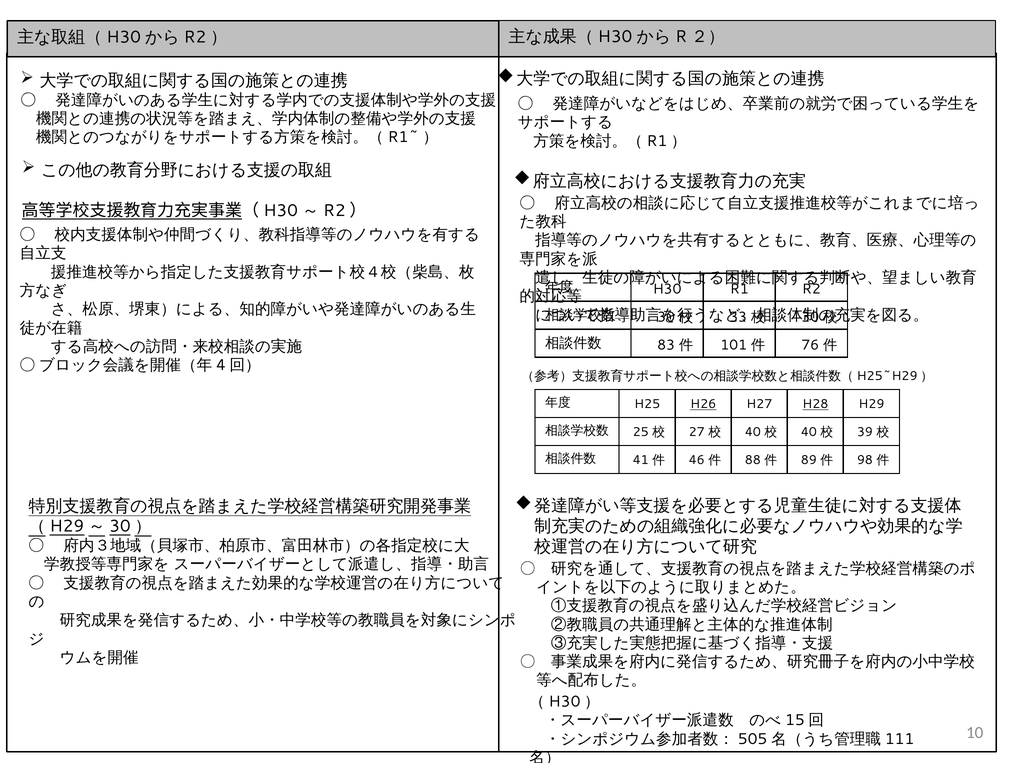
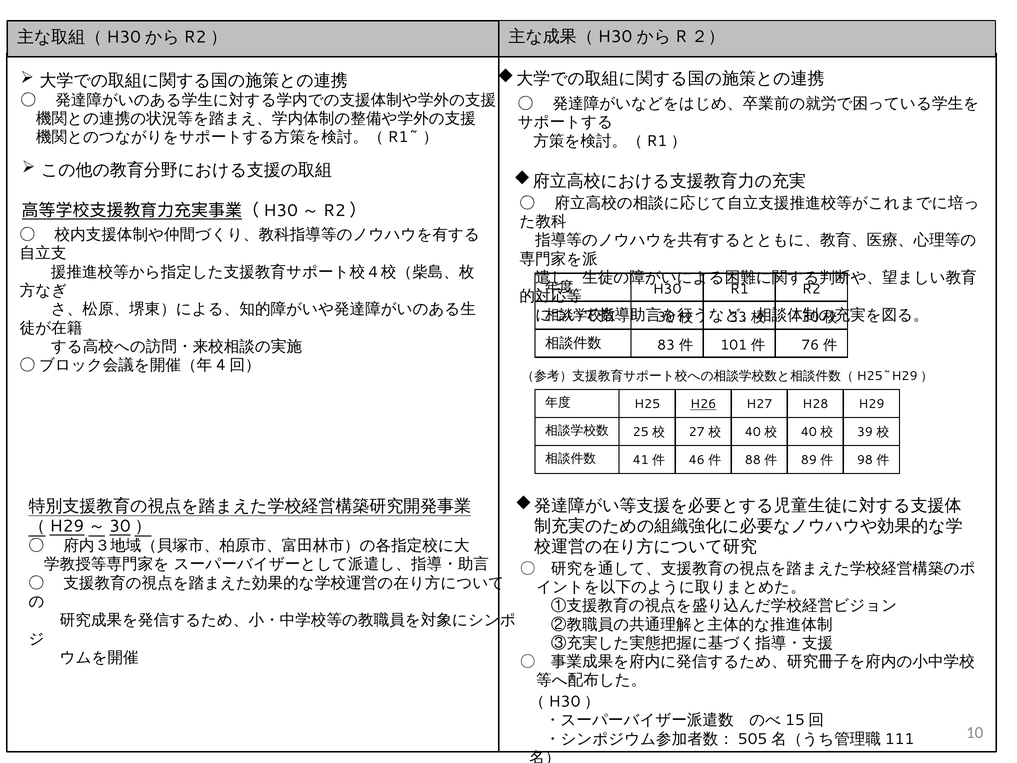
H28 underline: present -> none
